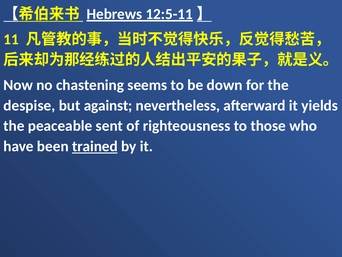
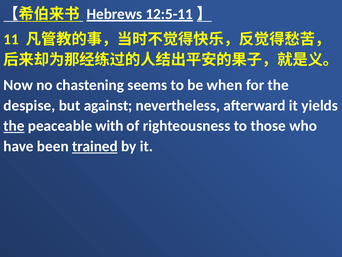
down: down -> when
the at (14, 126) underline: none -> present
sent: sent -> with
